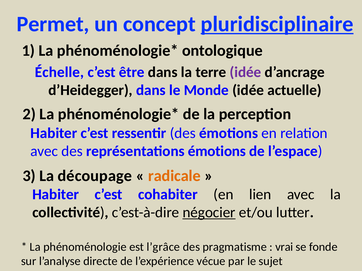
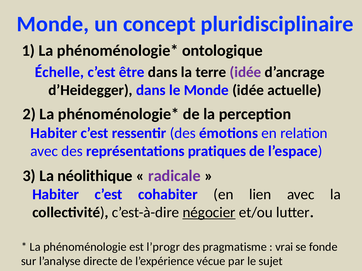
Permet at (53, 24): Permet -> Monde
pluridisciplinaire underline: present -> none
représentations émotions: émotions -> pratiques
découpage: découpage -> néolithique
radicale colour: orange -> purple
l’grâce: l’grâce -> l’progr
